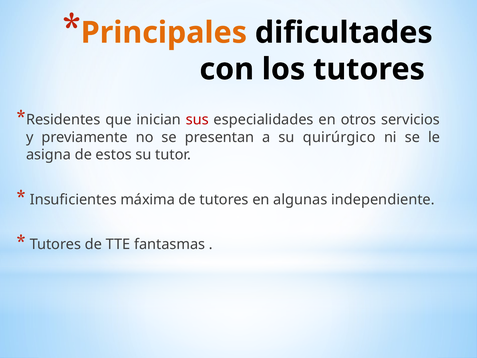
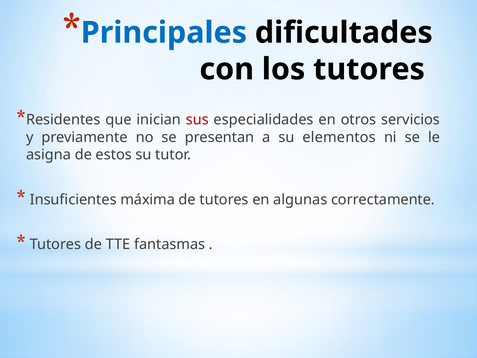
Principales colour: orange -> blue
quirúrgico: quirúrgico -> elementos
independiente: independiente -> correctamente
